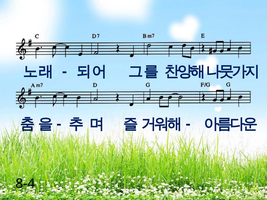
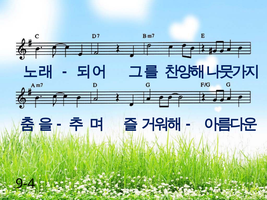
8-4: 8-4 -> 9-4
